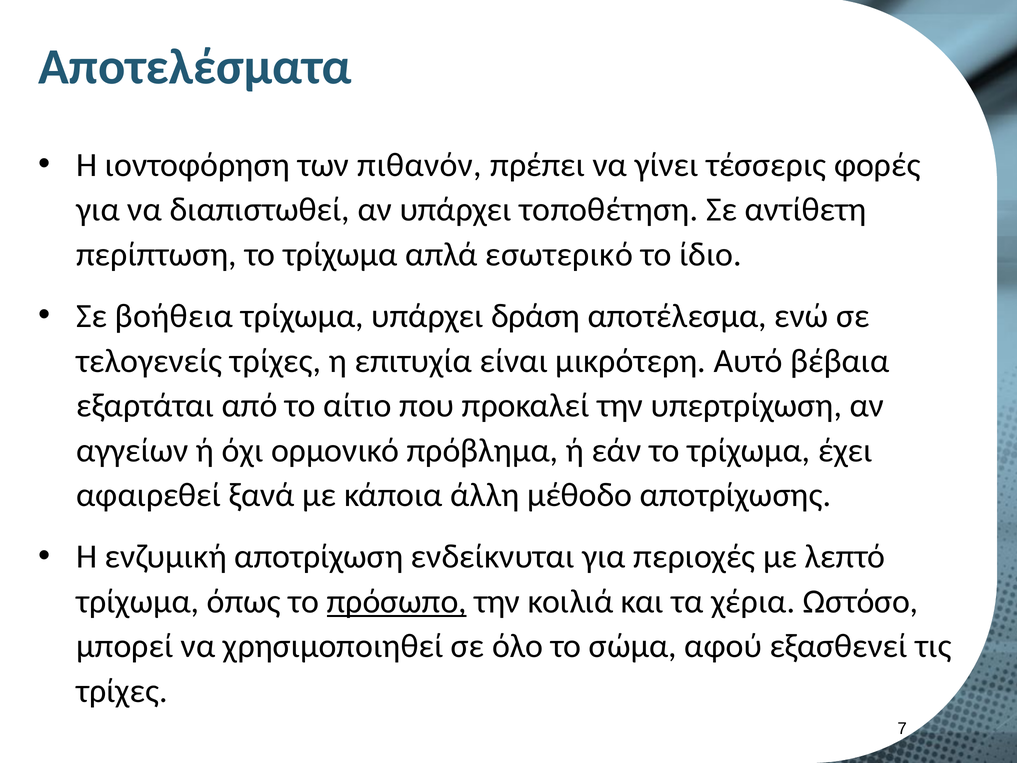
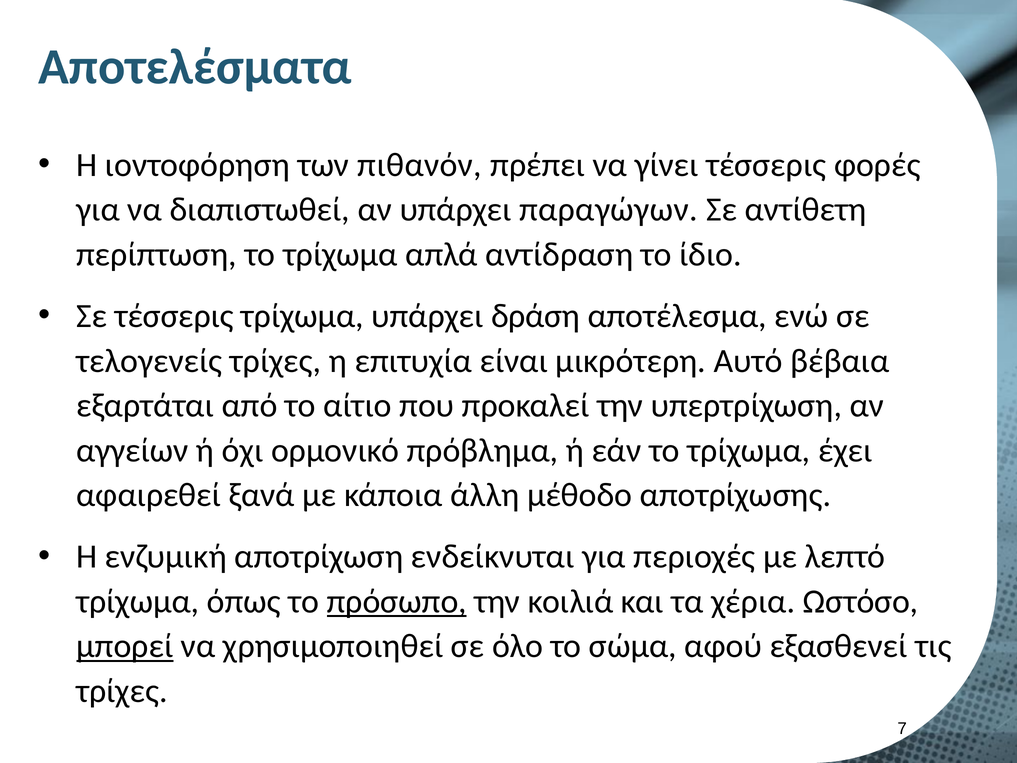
τοποθέτηση: τοποθέτηση -> παραγώγων
εσωτερικό: εσωτερικό -> αντίδραση
Σε βοήθεια: βοήθεια -> τέσσερις
μπορεί underline: none -> present
